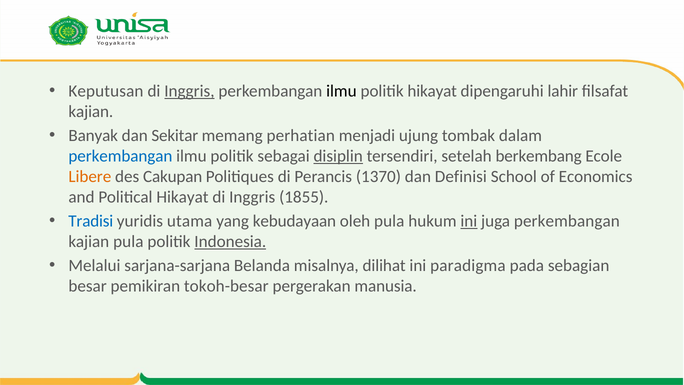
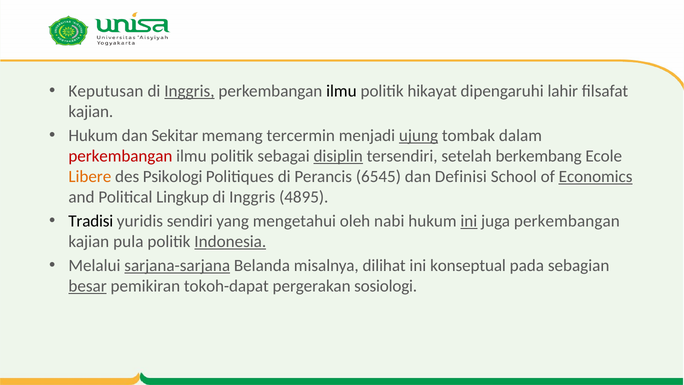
Banyak at (93, 135): Banyak -> Hukum
perhatian: perhatian -> tercermin
ujung underline: none -> present
perkembangan at (120, 156) colour: blue -> red
Cakupan: Cakupan -> Psikologi
1370: 1370 -> 6545
Economics underline: none -> present
Political Hikayat: Hikayat -> Lingkup
1855: 1855 -> 4895
Tradisi colour: blue -> black
utama: utama -> sendiri
kebudayaan: kebudayaan -> mengetahui
oleh pula: pula -> nabi
sarjana-sarjana underline: none -> present
paradigma: paradigma -> konseptual
besar underline: none -> present
tokoh-besar: tokoh-besar -> tokoh-dapat
manusia: manusia -> sosiologi
